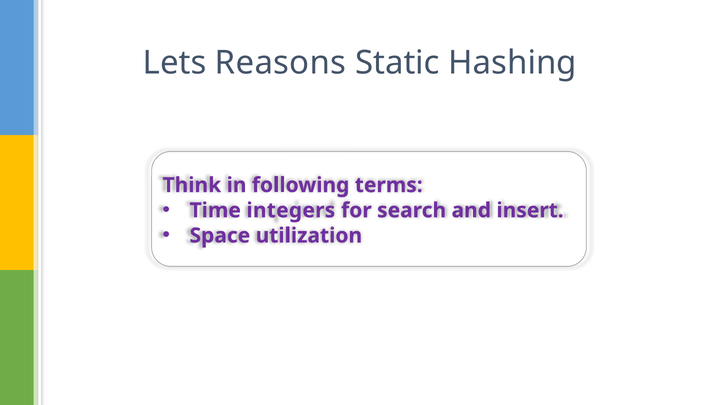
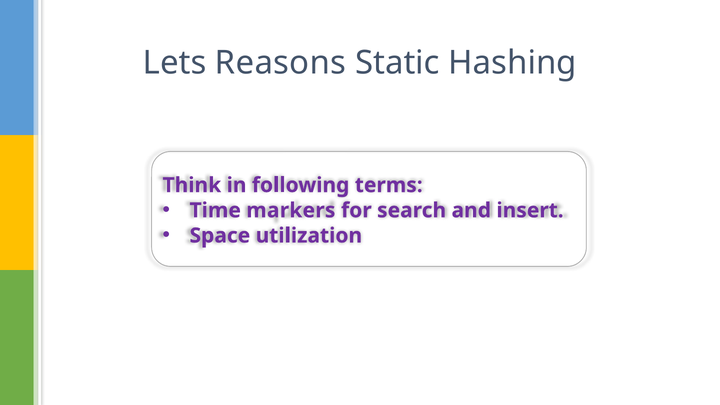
integers: integers -> markers
